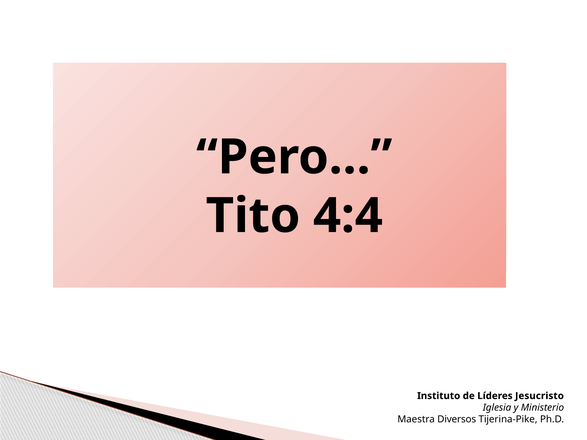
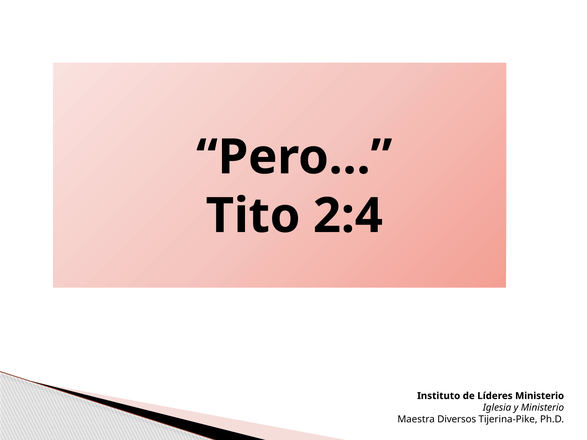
4:4: 4:4 -> 2:4
Líderes Jesucristo: Jesucristo -> Ministerio
